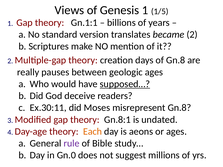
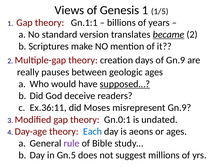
became underline: none -> present
of Gn.8: Gn.8 -> Gn.9
Ex.30:11: Ex.30:11 -> Ex.36:11
misrepresent Gn.8: Gn.8 -> Gn.9
Gn.8:1: Gn.8:1 -> Gn.0:1
Each colour: orange -> blue
Gn.0: Gn.0 -> Gn.5
